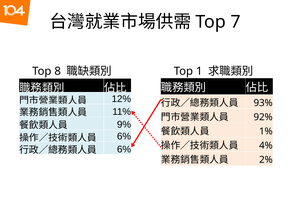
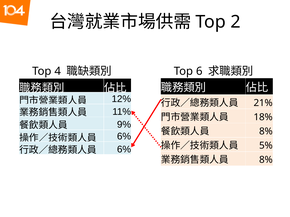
7: 7 -> 2
8: 8 -> 4
1: 1 -> 6
93%: 93% -> 21%
92%: 92% -> 18%
1% at (266, 132): 1% -> 8%
4%: 4% -> 5%
2% at (266, 160): 2% -> 8%
